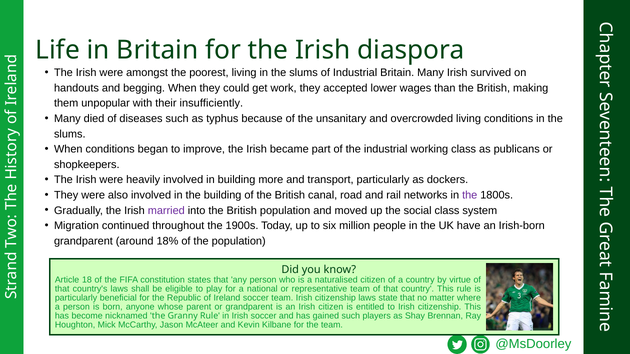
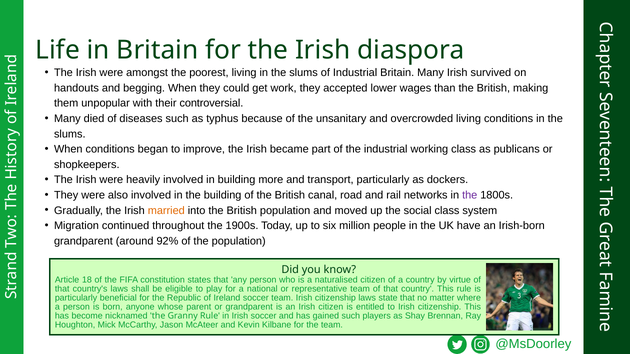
insufficiently: insufficiently -> controversial
married colour: purple -> orange
18%: 18% -> 92%
